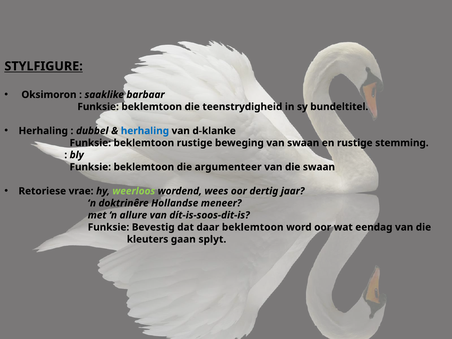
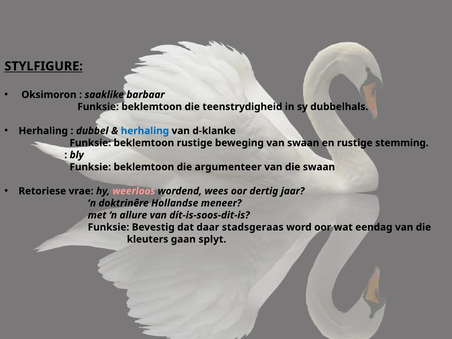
bundeltitel: bundeltitel -> dubbelhals
weerloos colour: light green -> pink
daar beklemtoon: beklemtoon -> stadsgeraas
